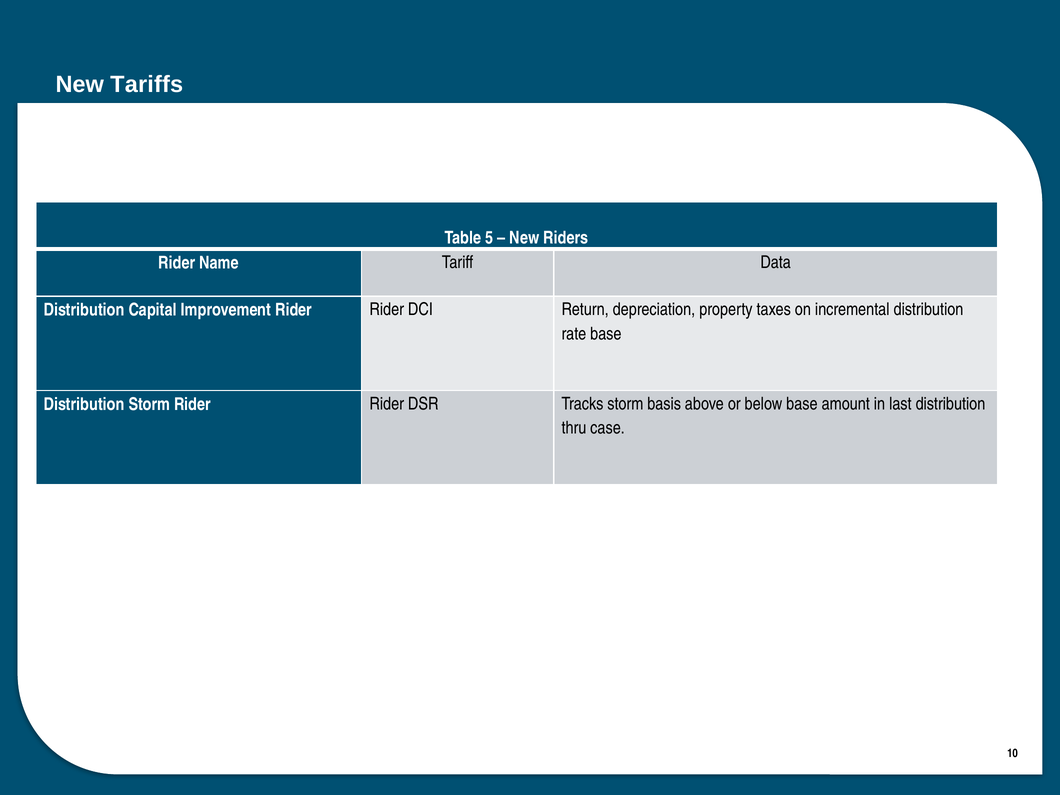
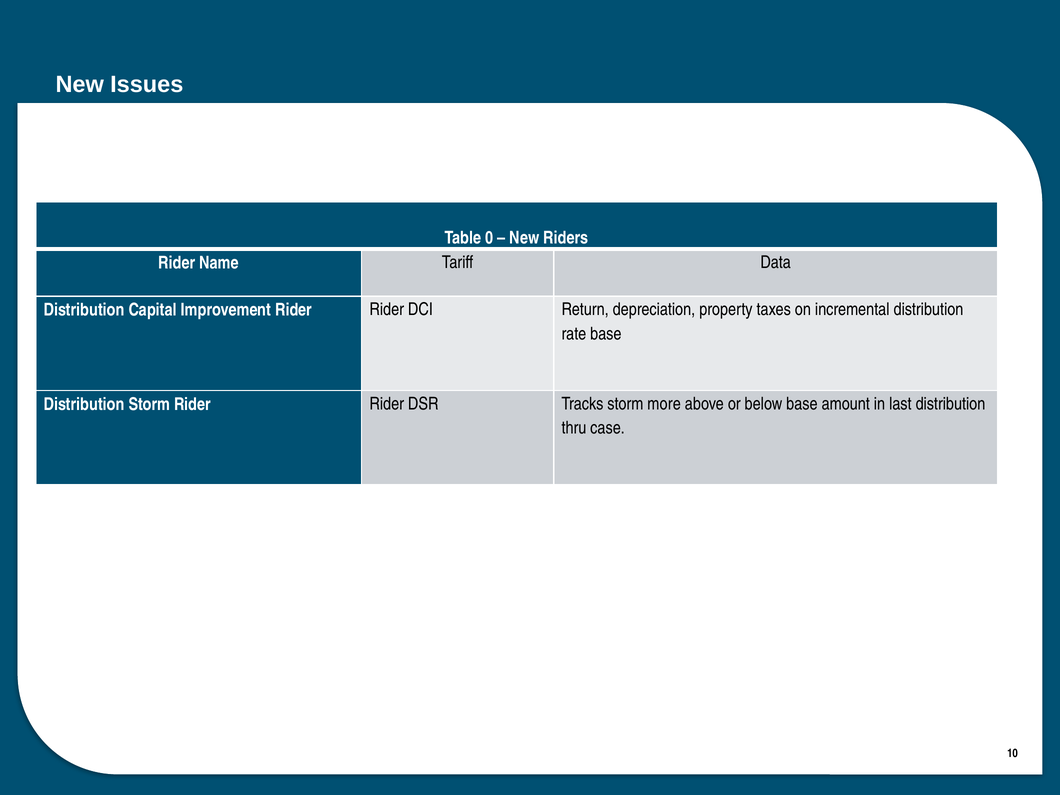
Tariffs: Tariffs -> Issues
5: 5 -> 0
basis: basis -> more
